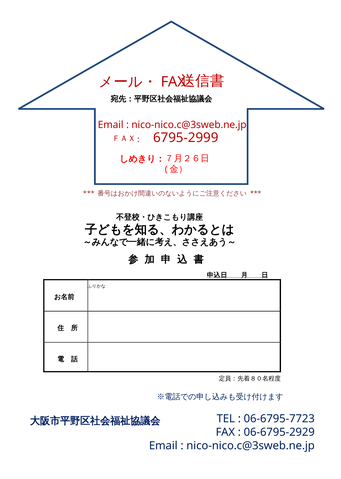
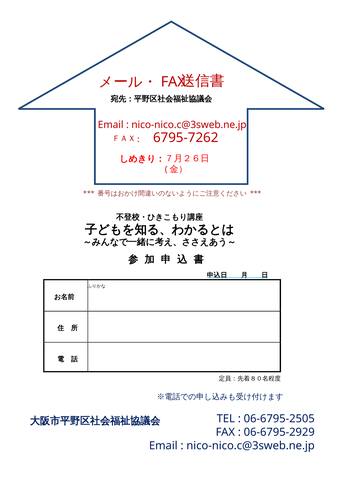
6795-2999: 6795-2999 -> 6795-7262
06-6795-7723: 06-6795-7723 -> 06-6795-2505
